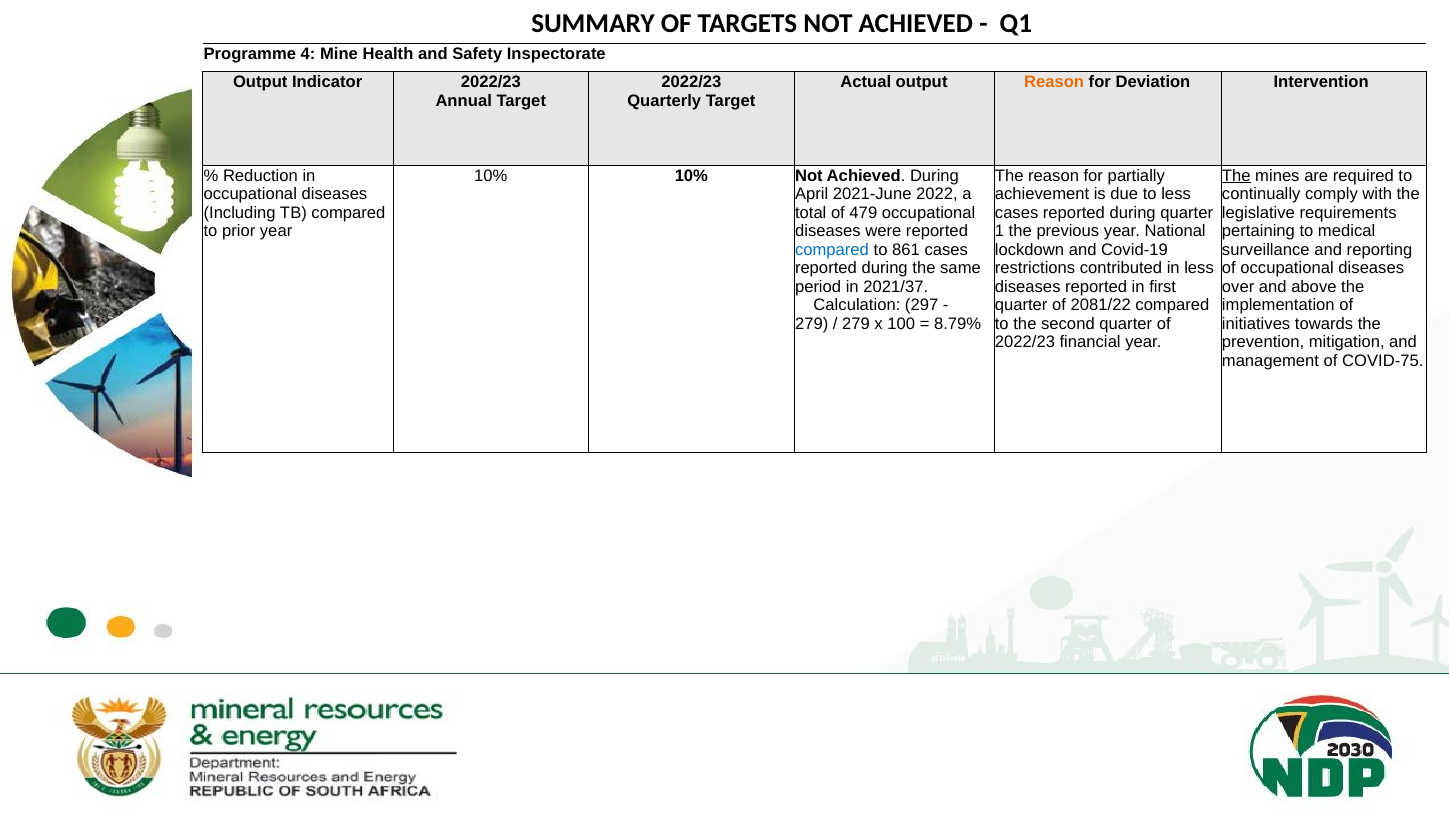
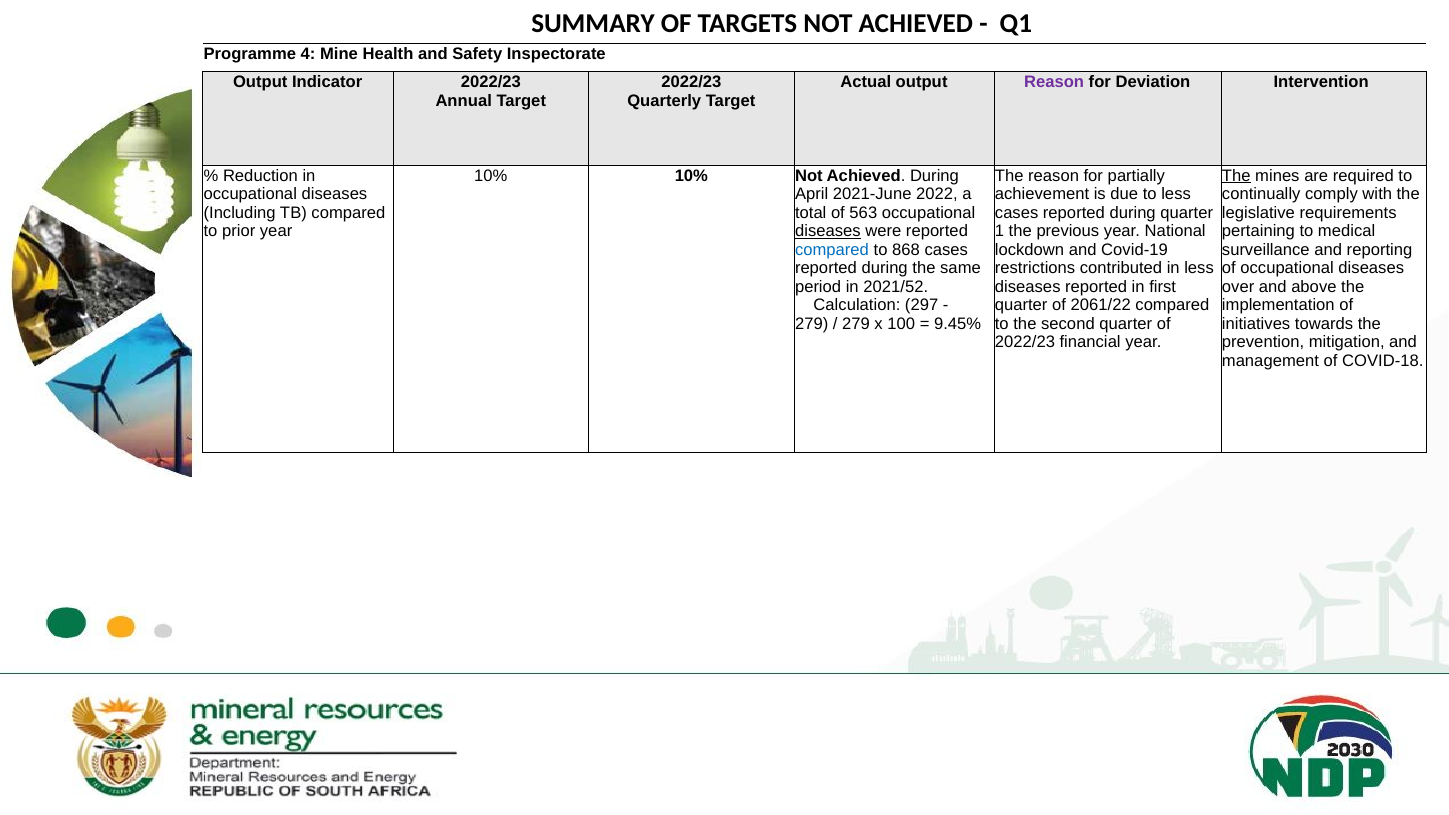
Reason at (1054, 82) colour: orange -> purple
479: 479 -> 563
diseases at (828, 231) underline: none -> present
861: 861 -> 868
2021/37: 2021/37 -> 2021/52
2081/22: 2081/22 -> 2061/22
8.79%: 8.79% -> 9.45%
COVID-75: COVID-75 -> COVID-18
